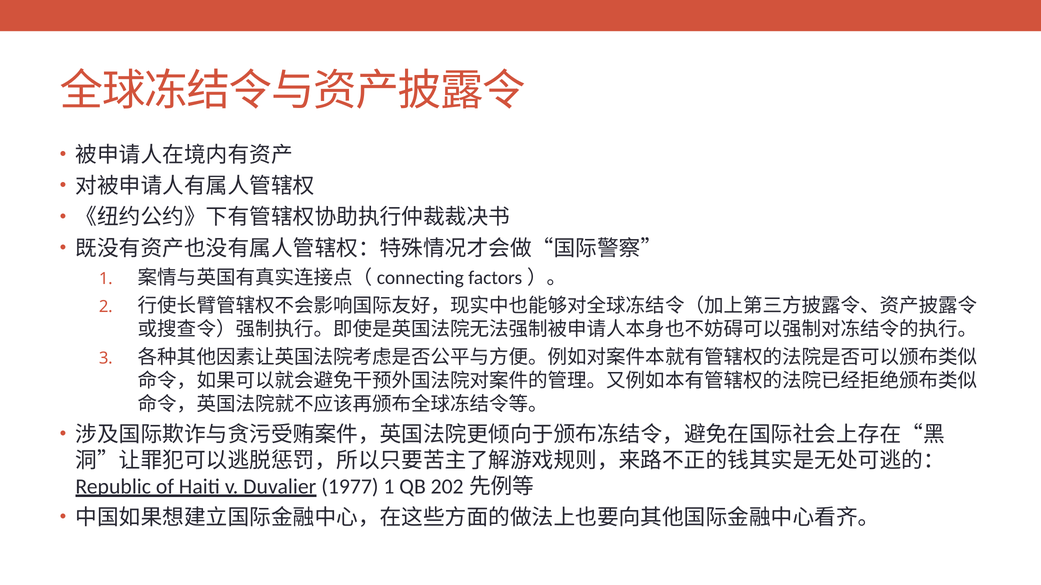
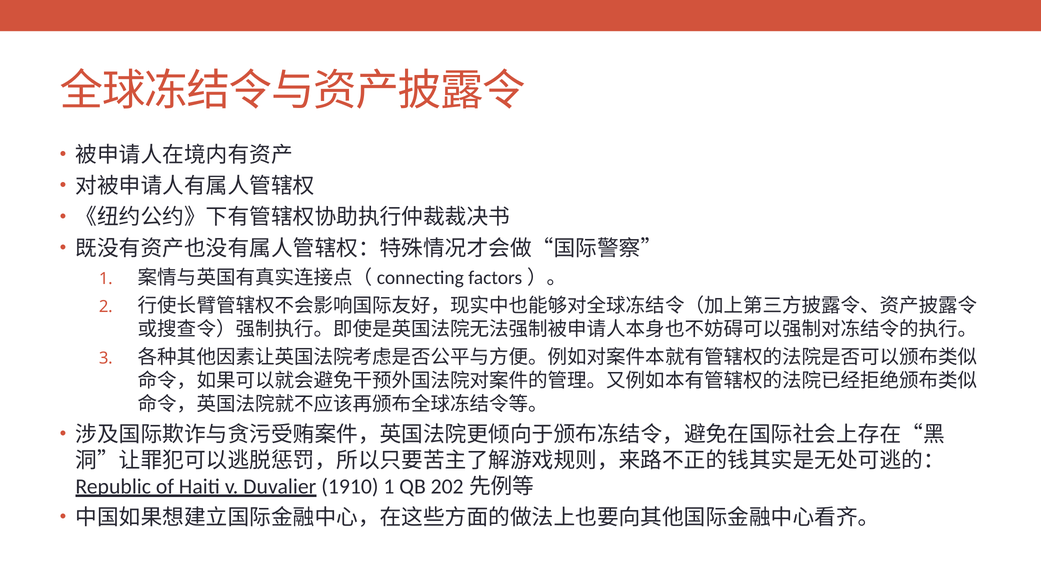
1977: 1977 -> 1910
